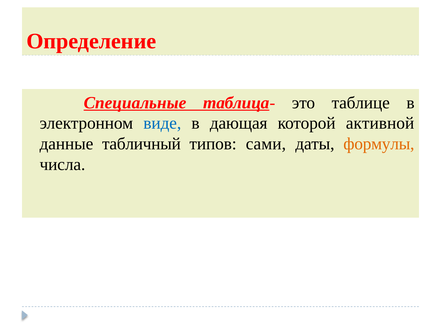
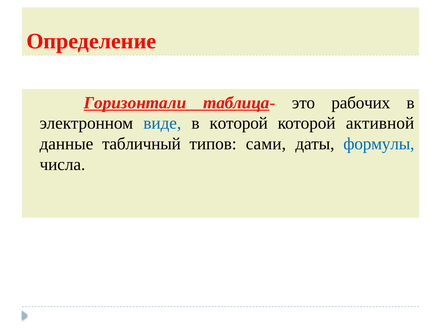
Специальные: Специальные -> Горизонтали
таблице: таблице -> рабочих
в дающая: дающая -> которой
формулы colour: orange -> blue
